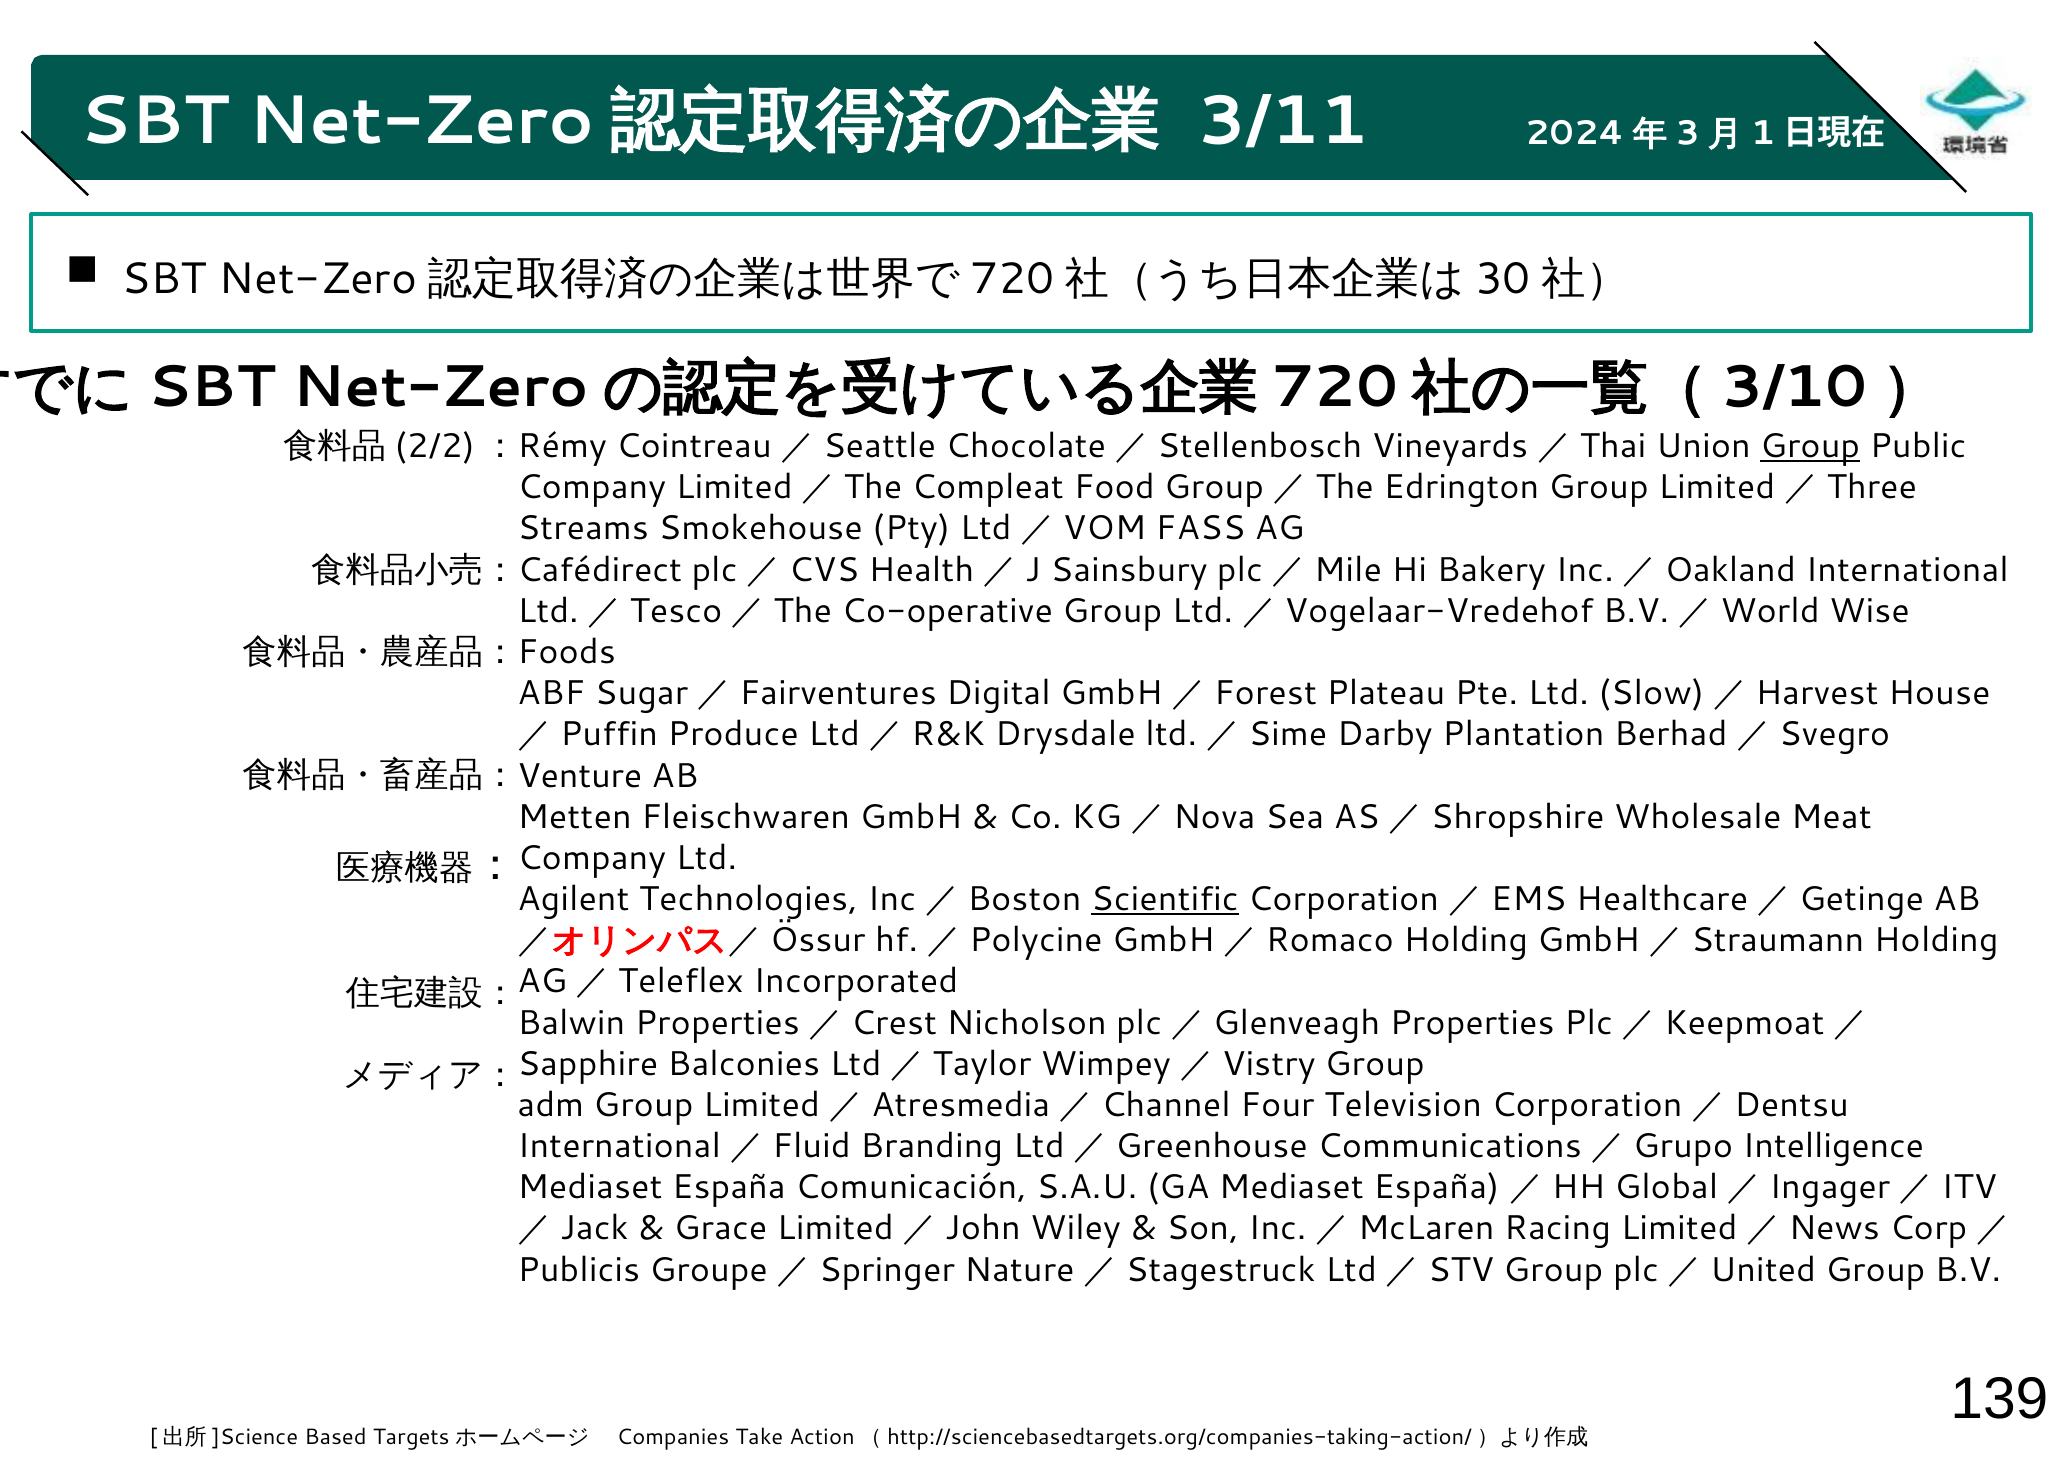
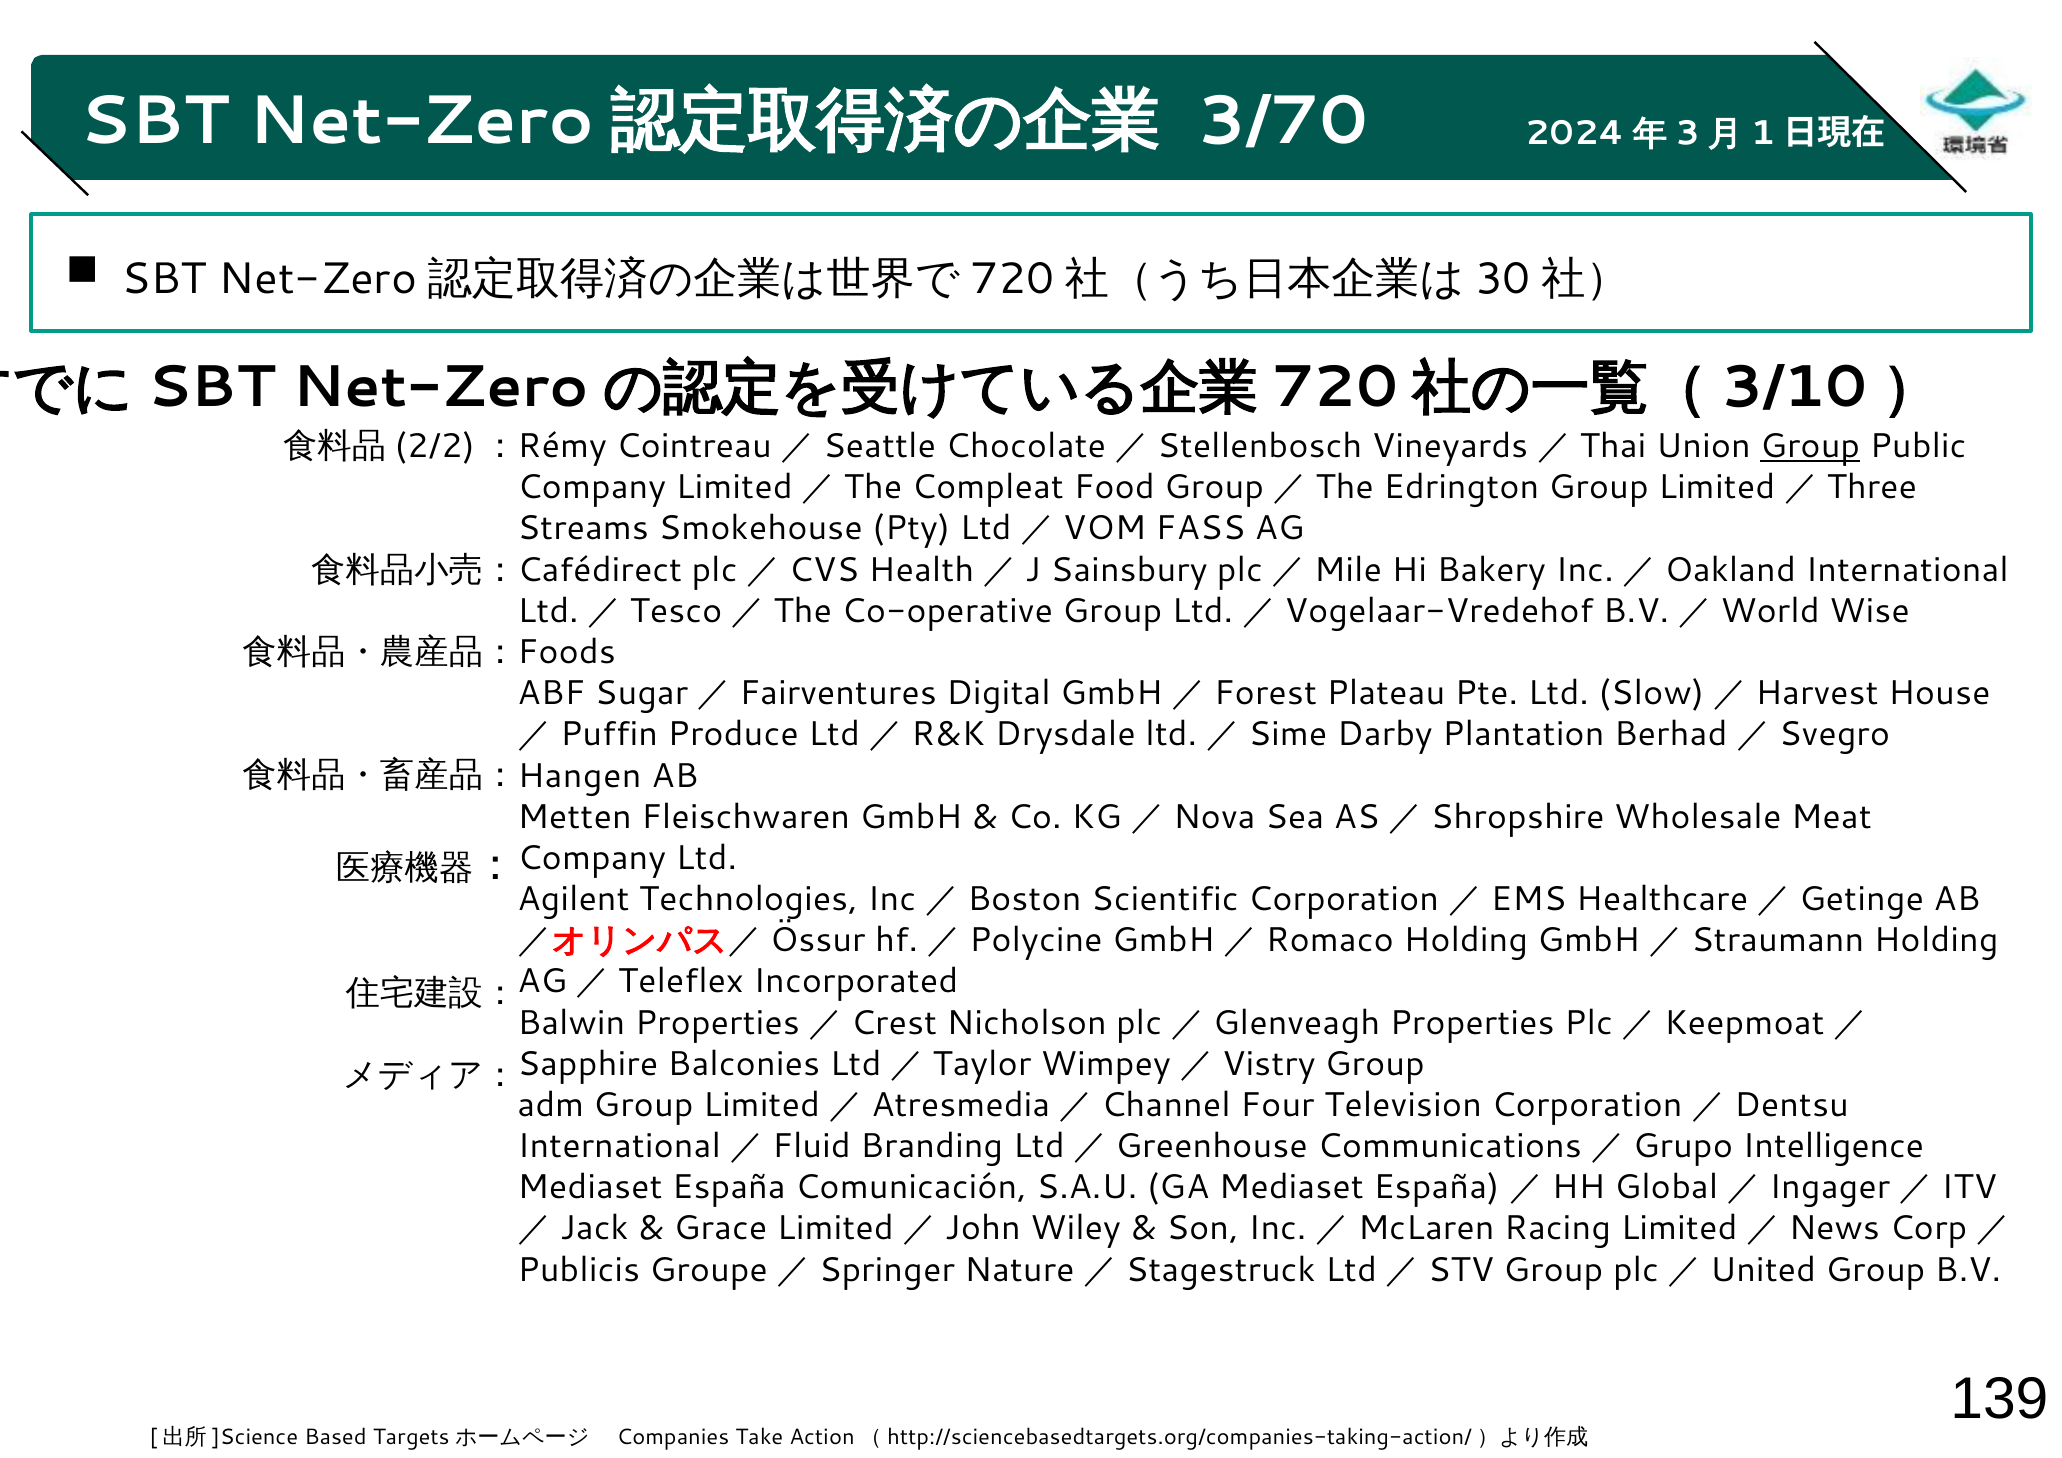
3/11: 3/11 -> 3/70
Venture: Venture -> Hangen
Scientific underline: present -> none
